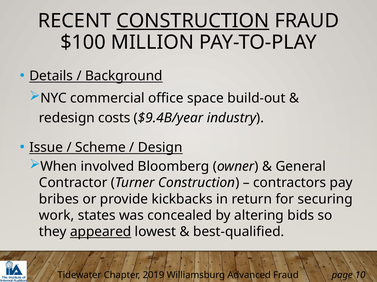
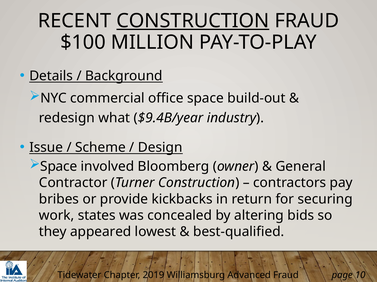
costs: costs -> what
When at (59, 167): When -> Space
appeared underline: present -> none
